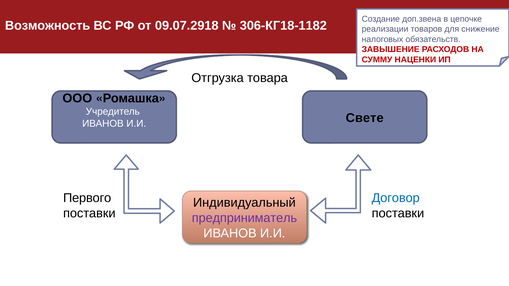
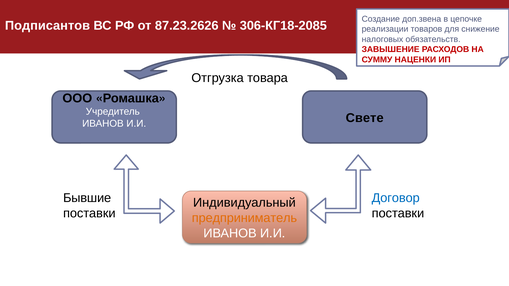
Возможность: Возможность -> Подписантов
09.07.2918: 09.07.2918 -> 87.23.2626
306-КГ18-1182: 306-КГ18-1182 -> 306-КГ18-2085
Первого: Первого -> Бывшие
предприниматель colour: purple -> orange
